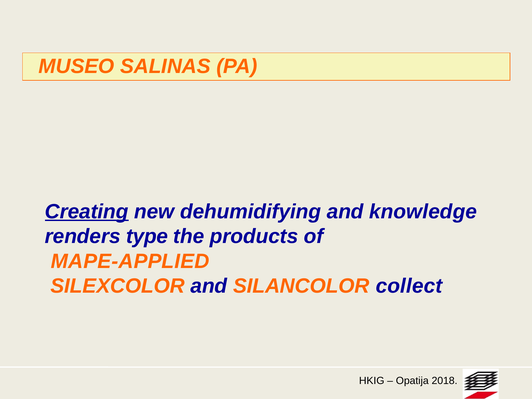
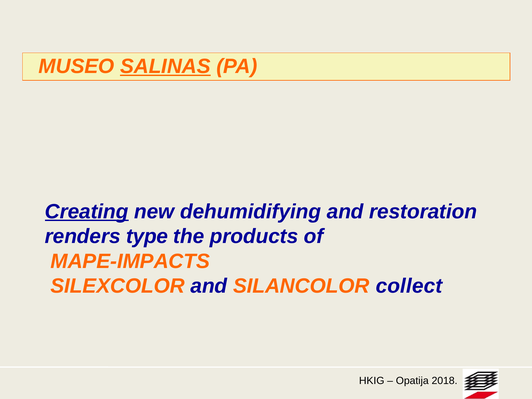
SALINAS underline: none -> present
knowledge: knowledge -> restoration
MAPE-APPLIED: MAPE-APPLIED -> MAPE-IMPACTS
